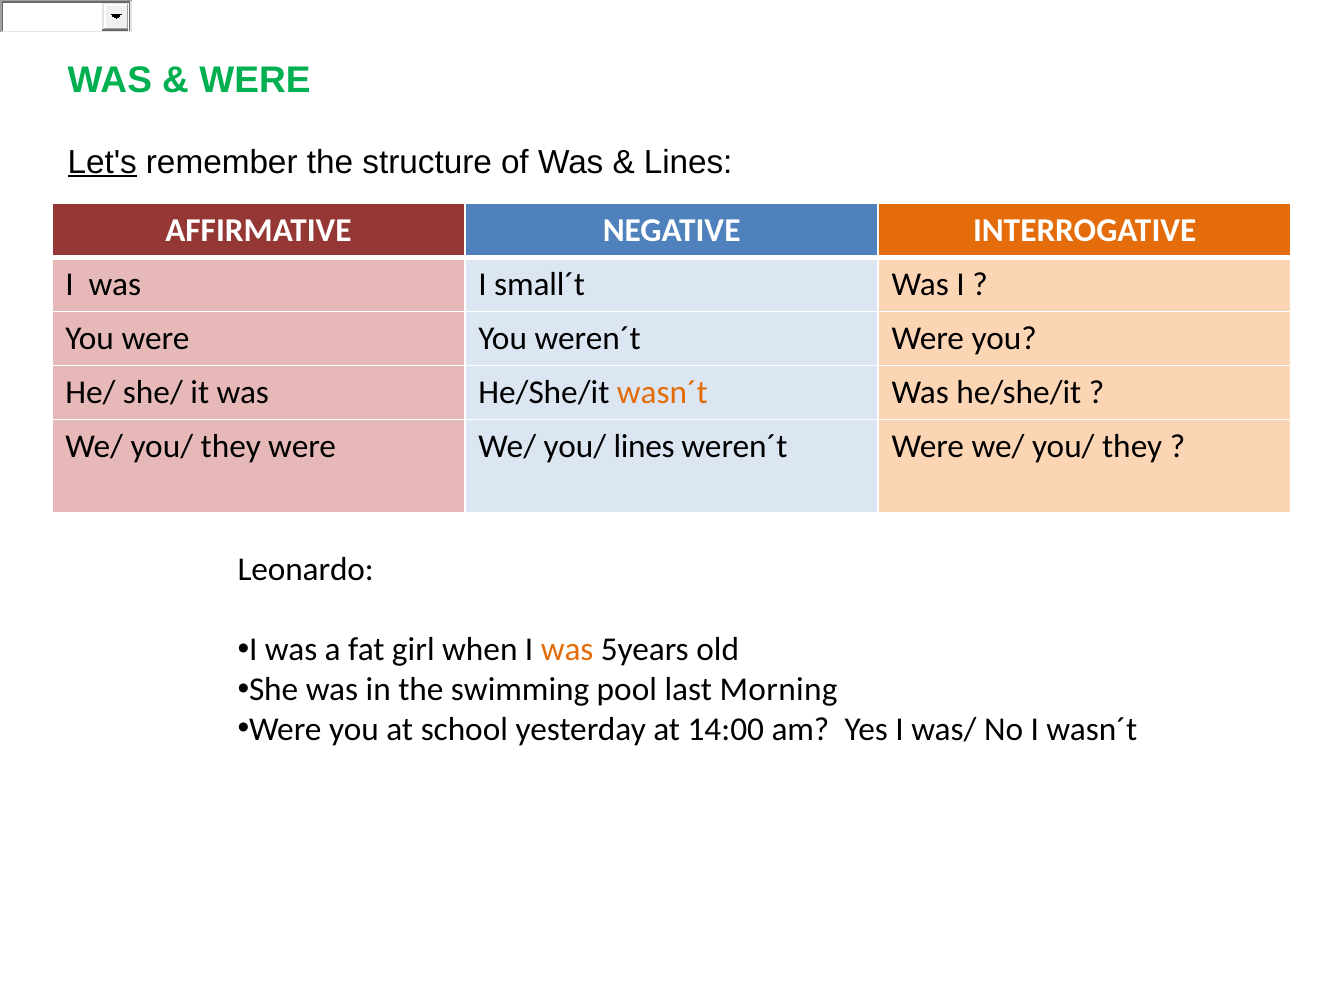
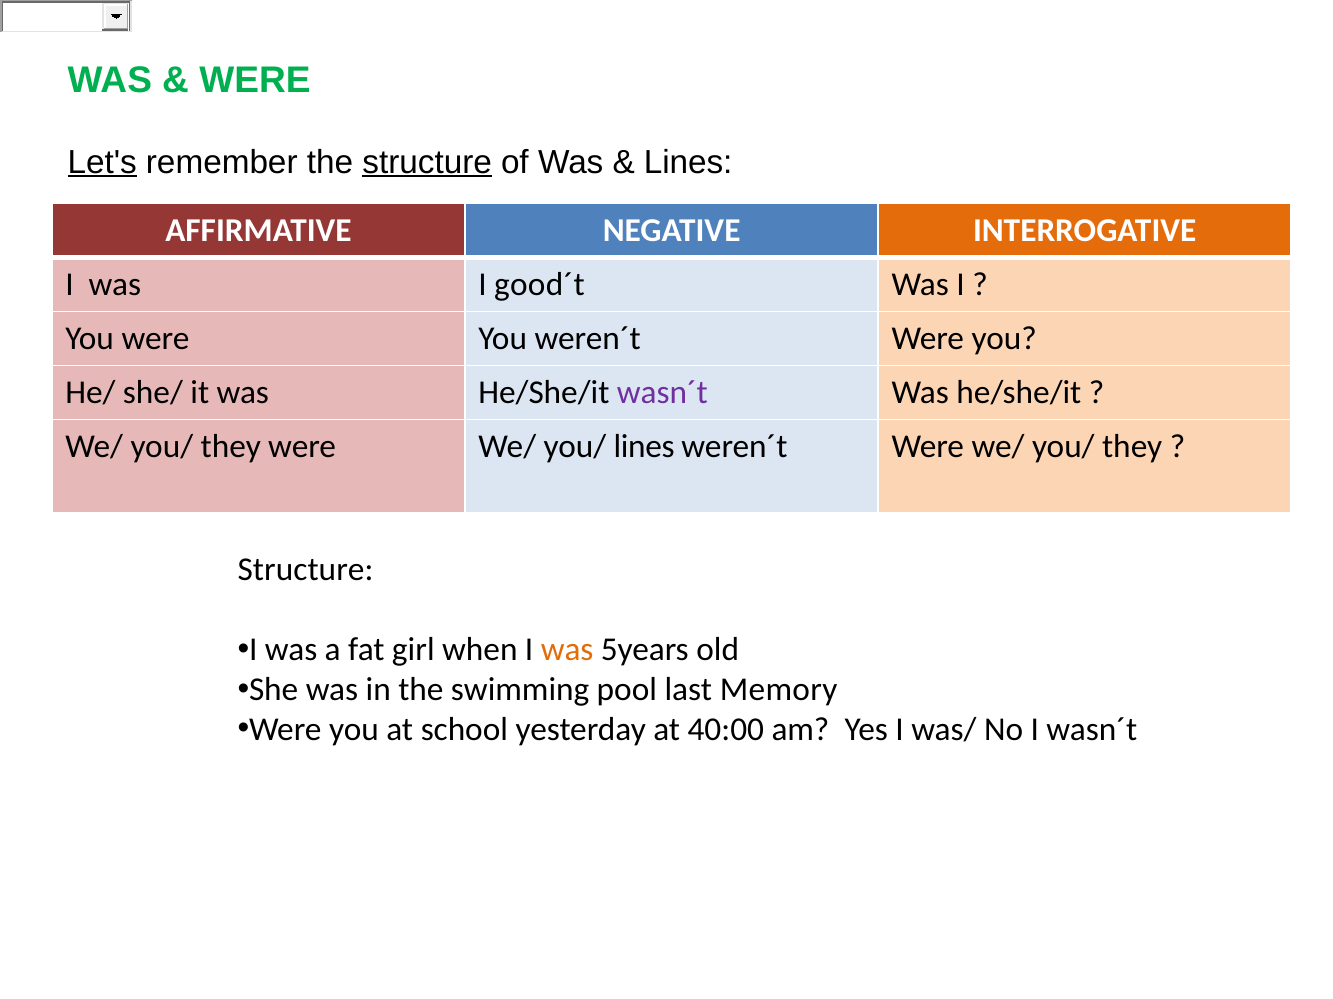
structure at (427, 162) underline: none -> present
small´t: small´t -> good´t
wasn´t at (662, 393) colour: orange -> purple
Leonardo at (306, 570): Leonardo -> Structure
Morning: Morning -> Memory
14:00: 14:00 -> 40:00
